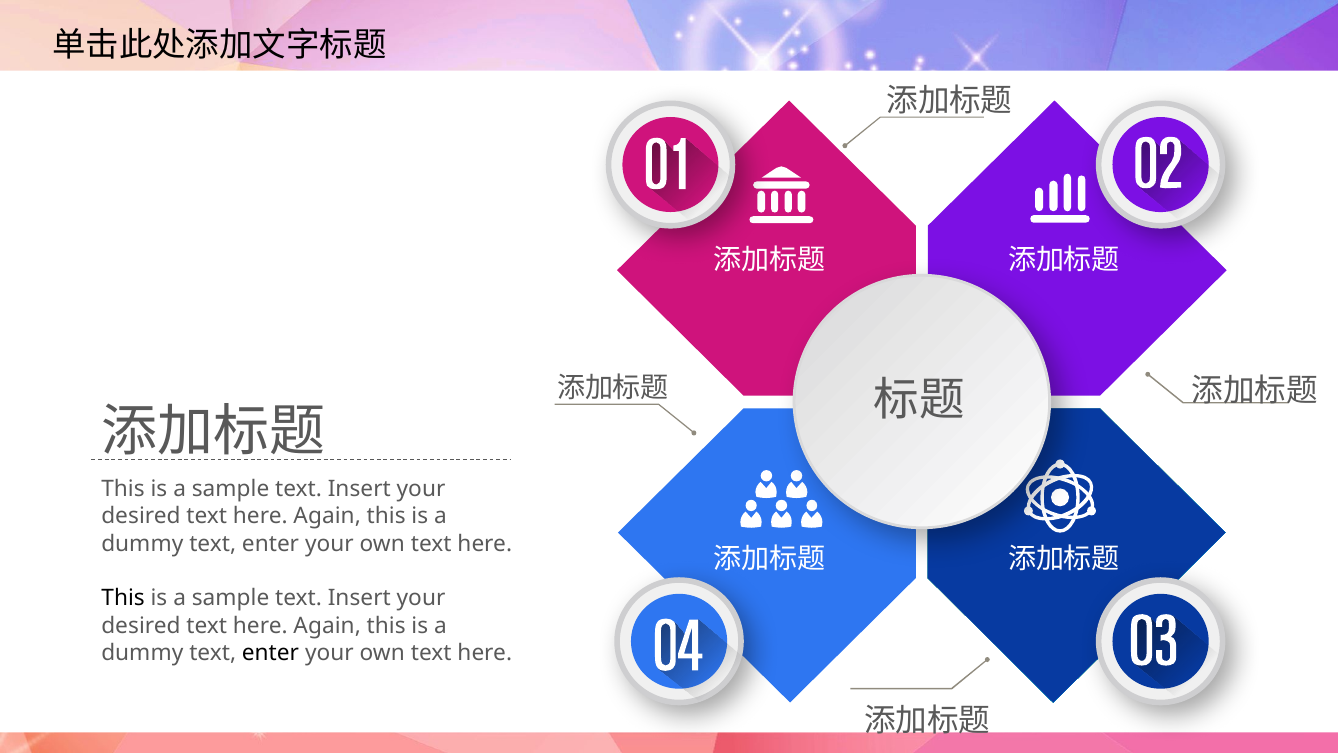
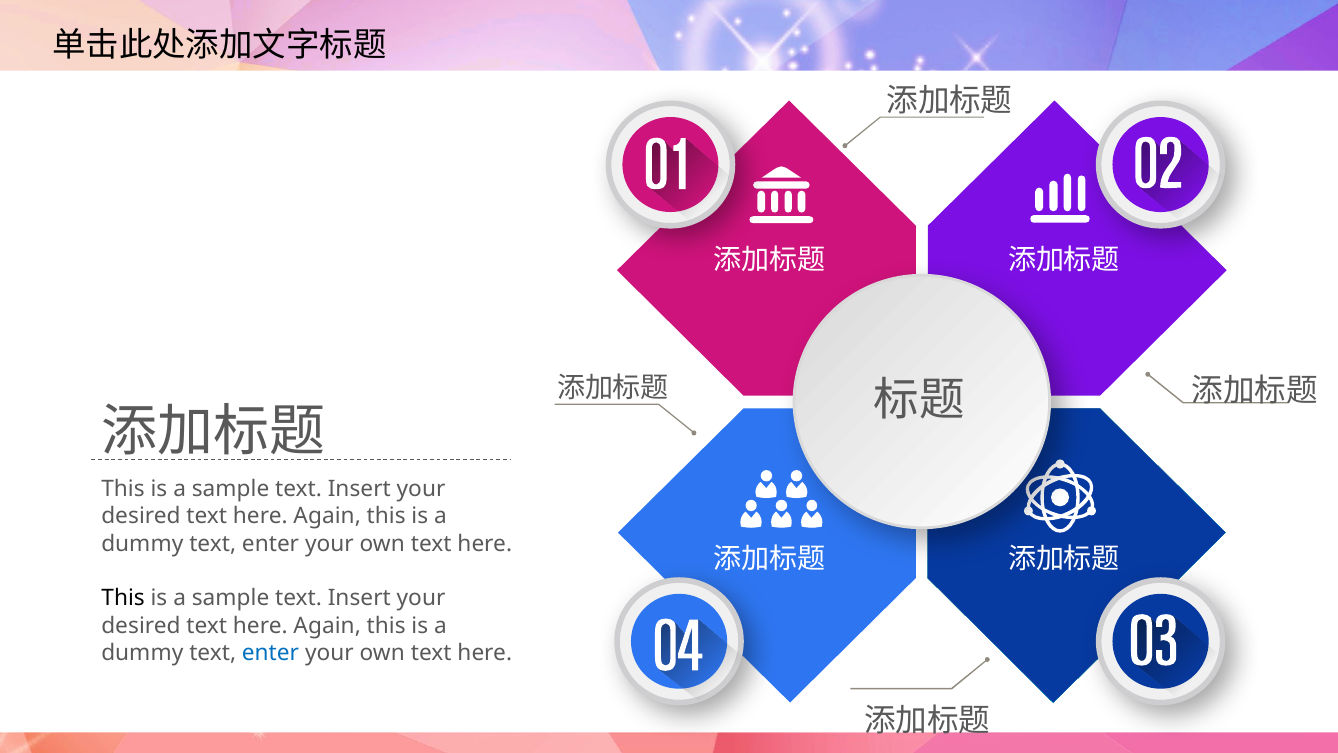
enter at (270, 653) colour: black -> blue
